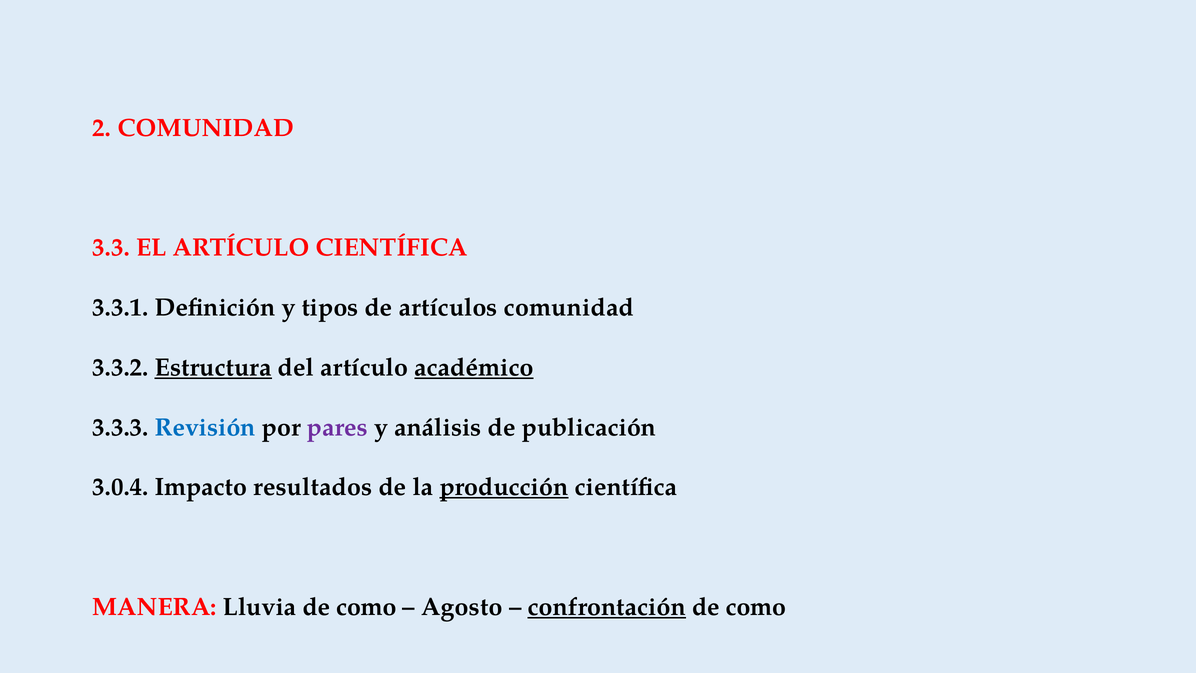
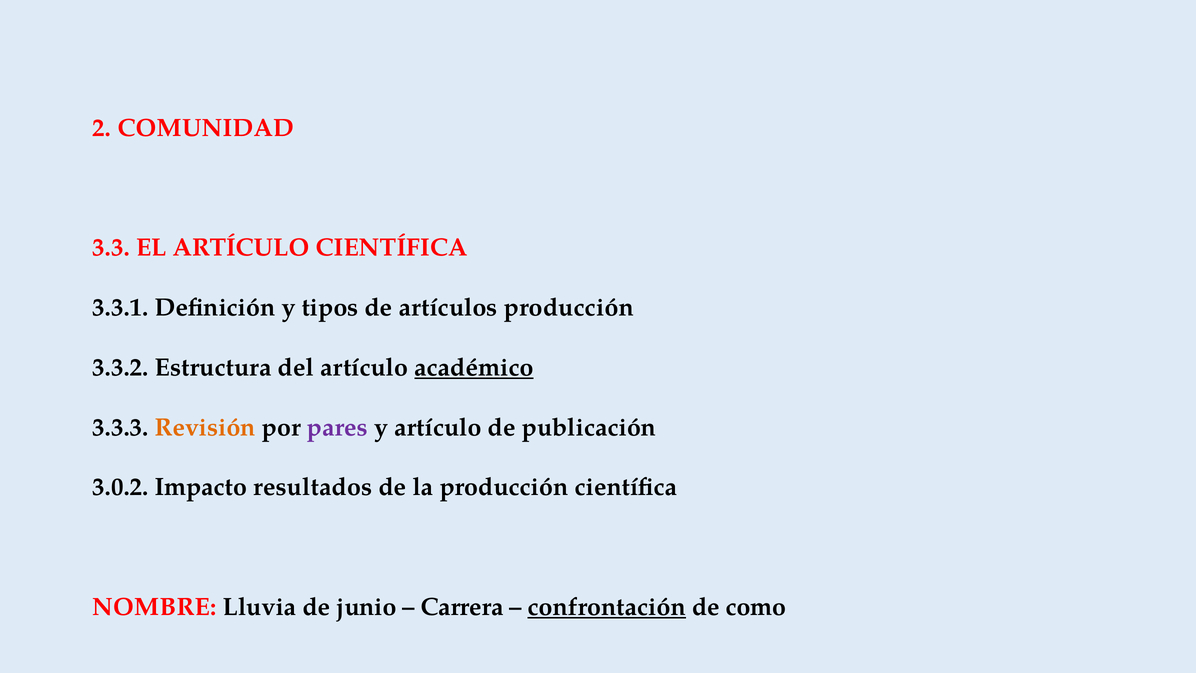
artículos comunidad: comunidad -> producción
Estructura underline: present -> none
Revisión colour: blue -> orange
y análisis: análisis -> artículo
3.0.4: 3.0.4 -> 3.0.2
producción at (504, 487) underline: present -> none
MANERA: MANERA -> NOMBRE
Lluvia de como: como -> junio
Agosto: Agosto -> Carrera
